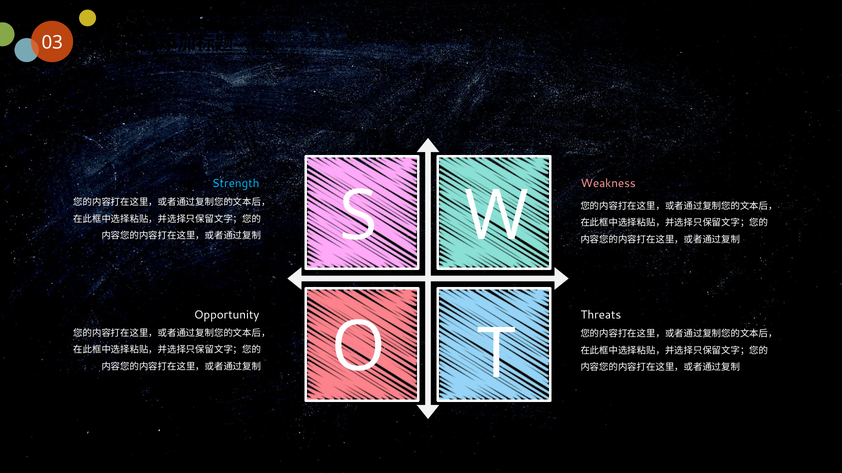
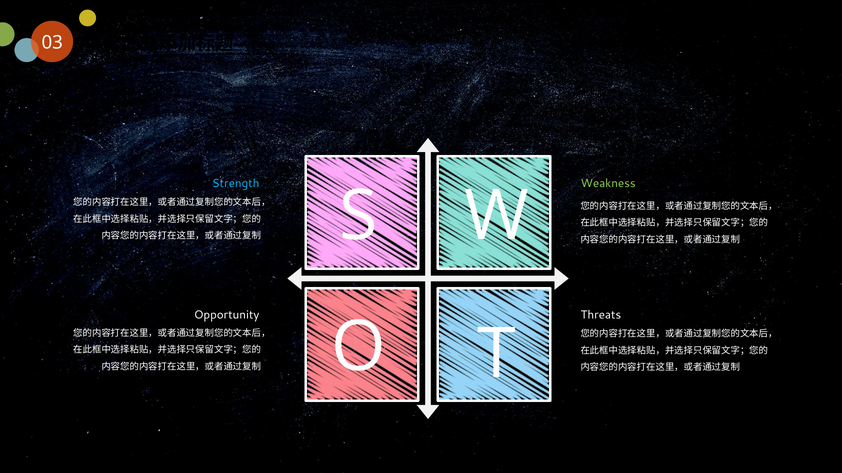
Weakness colour: pink -> light green
